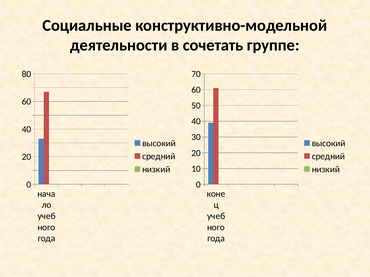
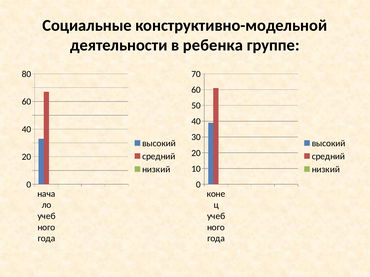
сочетать: сочетать -> ребенка
